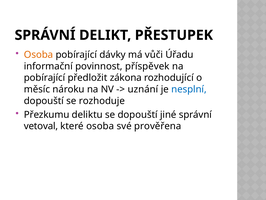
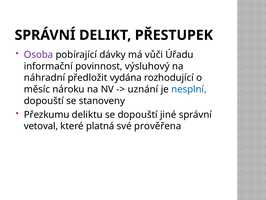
Osoba at (39, 55) colour: orange -> purple
příspěvek: příspěvek -> výsluhový
pobírající at (45, 78): pobírající -> náhradní
zákona: zákona -> vydána
rozhoduje: rozhoduje -> stanoveny
které osoba: osoba -> platná
